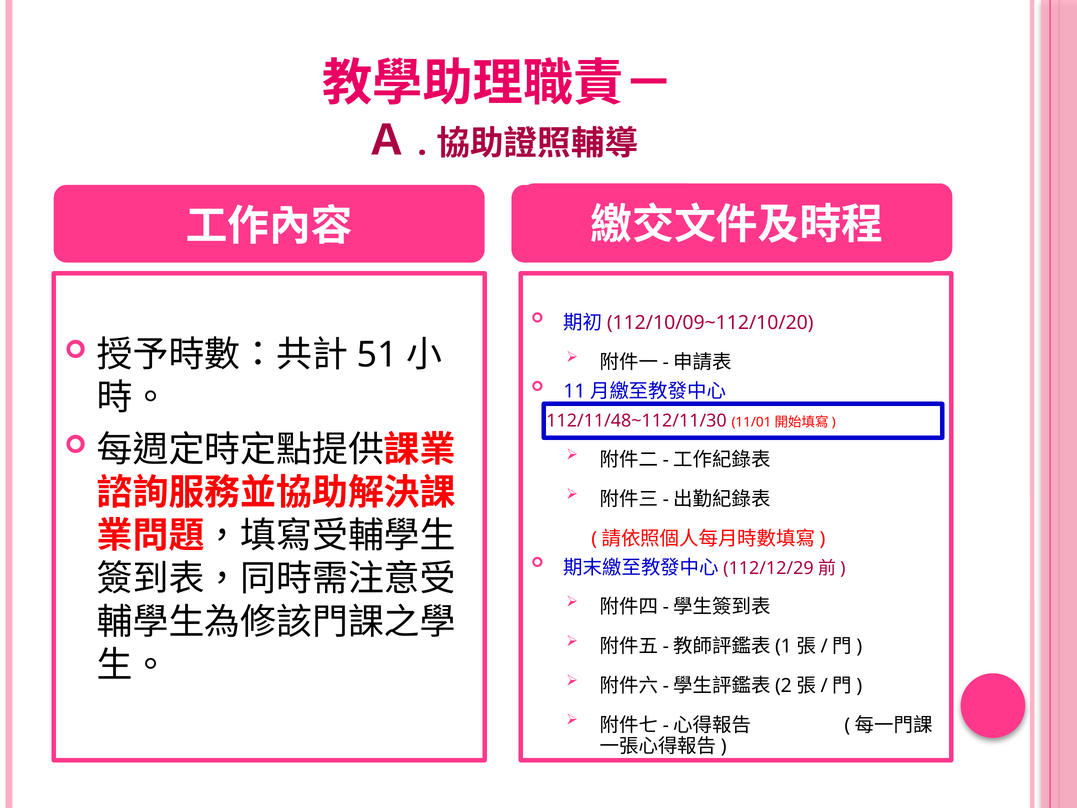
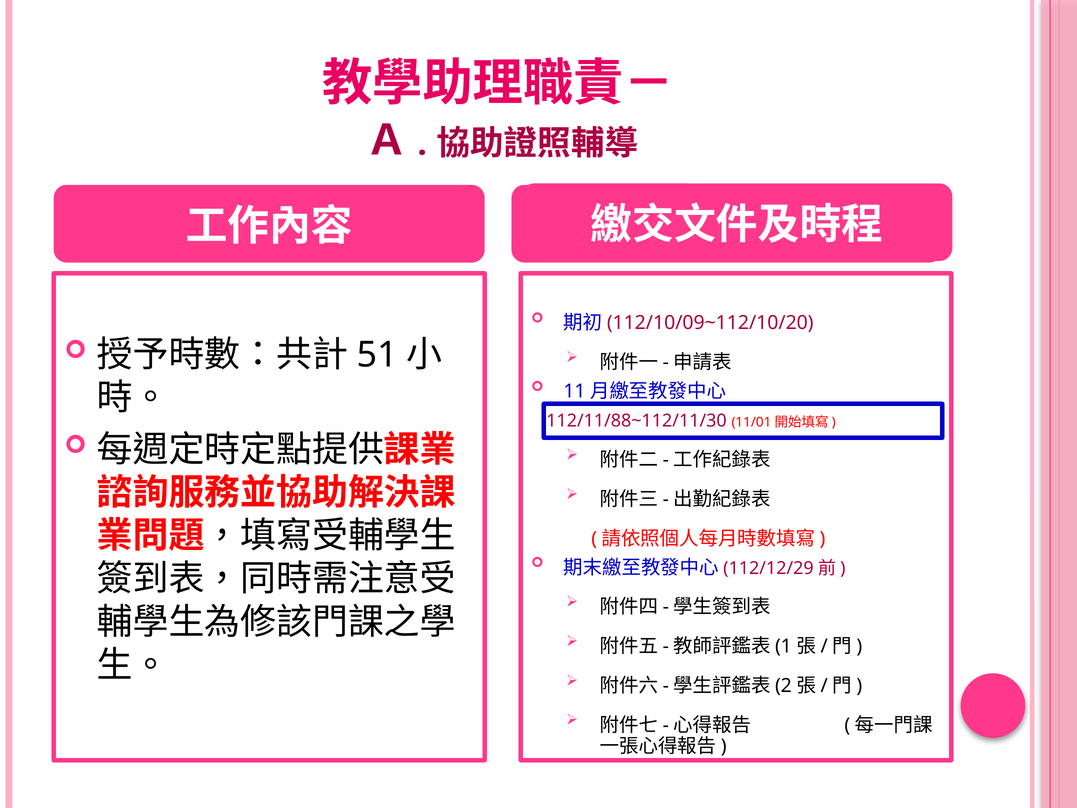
112/11/48~112/11/30: 112/11/48~112/11/30 -> 112/11/88~112/11/30
